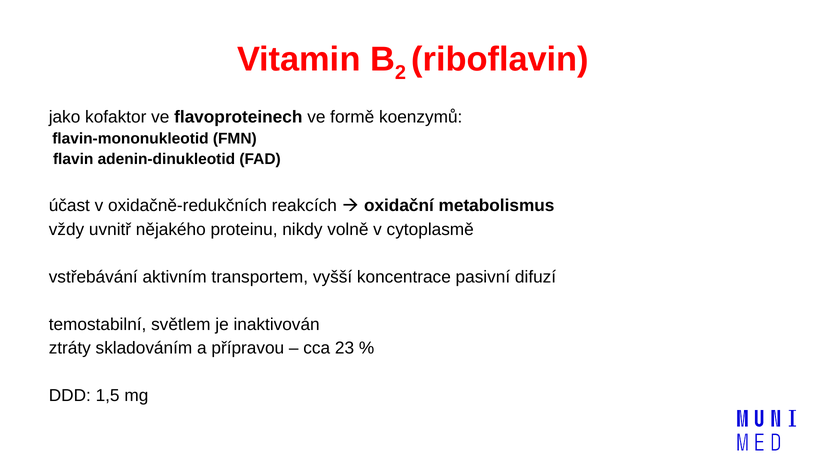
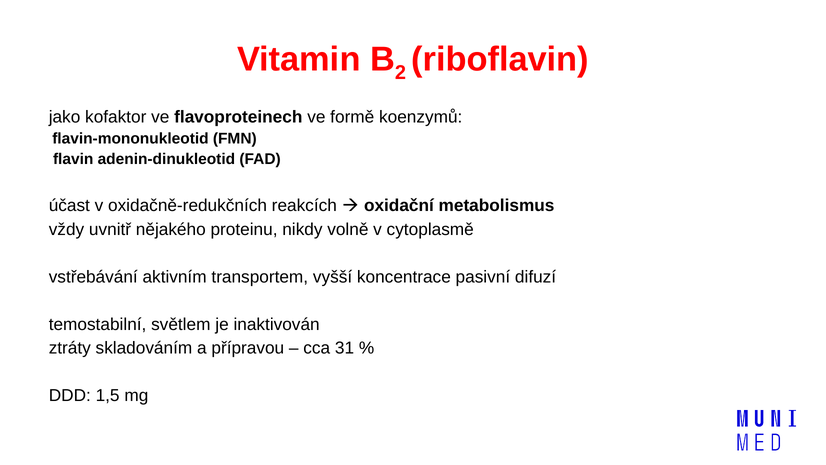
23: 23 -> 31
